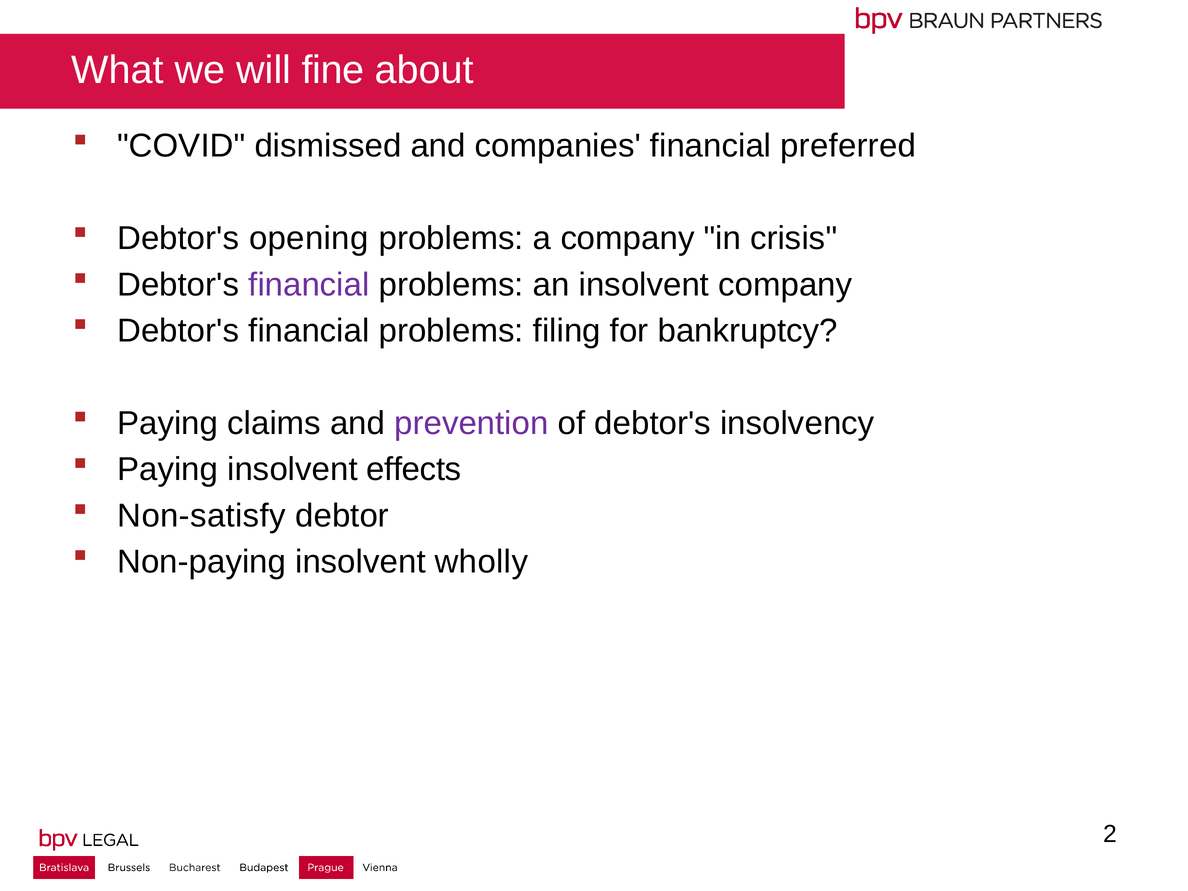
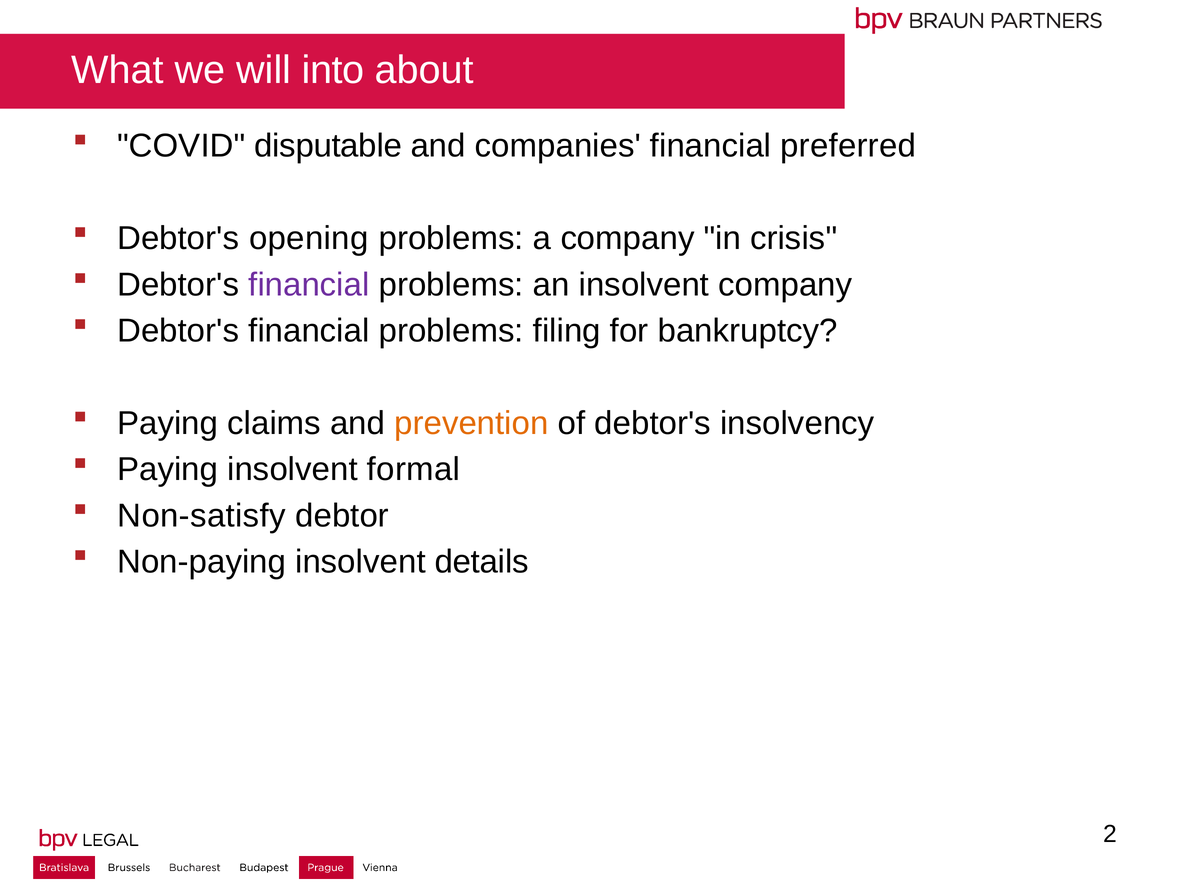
fine: fine -> into
dismissed: dismissed -> disputable
prevention colour: purple -> orange
effects: effects -> formal
wholly: wholly -> details
